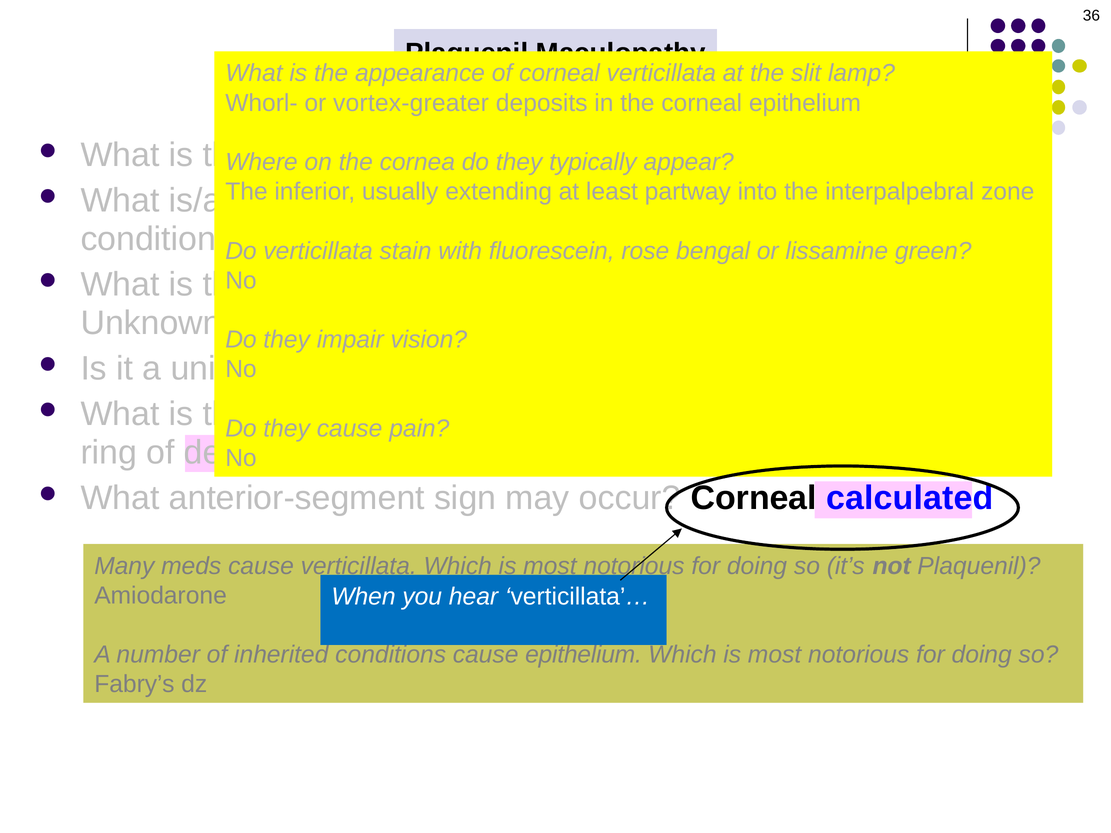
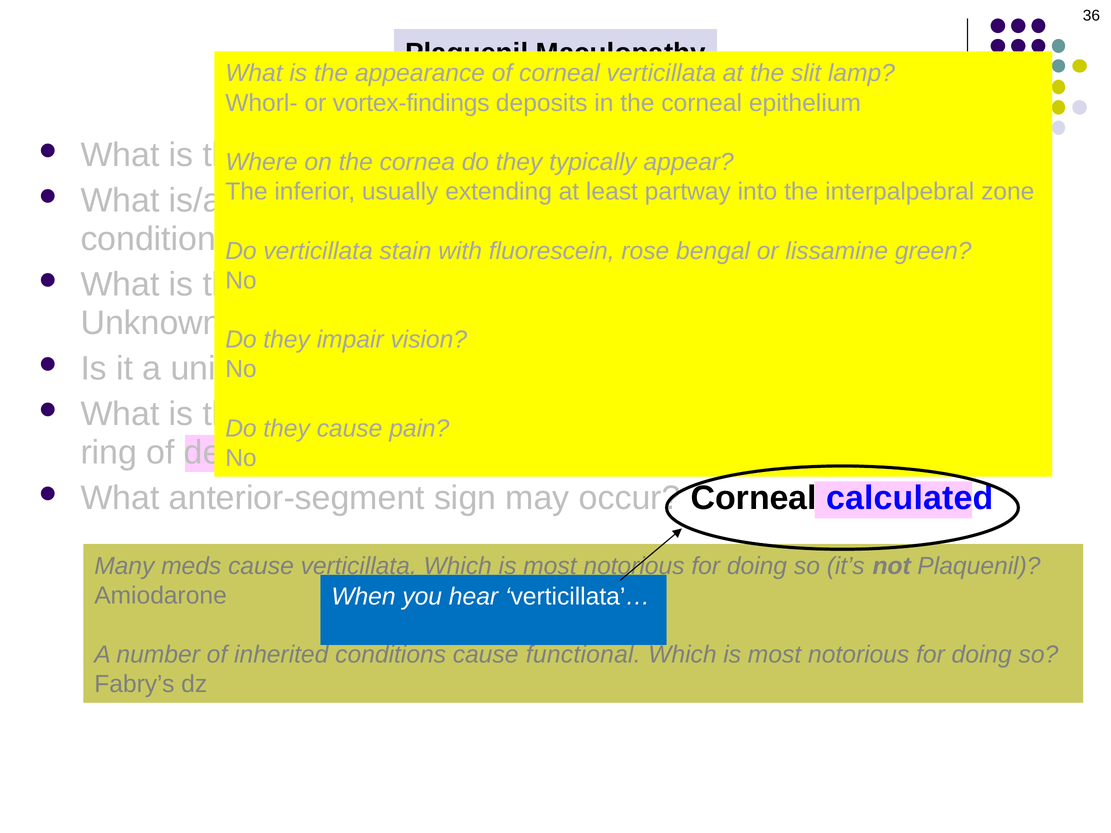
vortex-greater: vortex-greater -> vortex-findings
cause epithelium: epithelium -> functional
